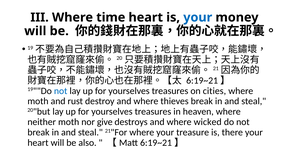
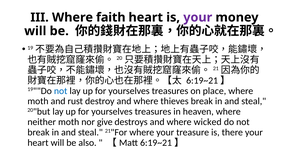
time: time -> faith
your at (198, 17) colour: blue -> purple
cities: cities -> place
